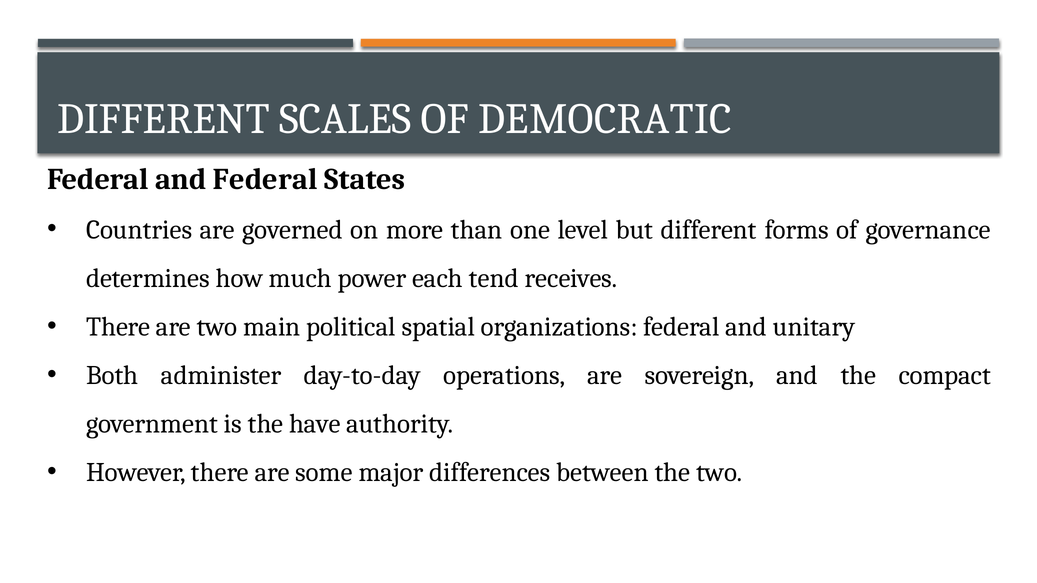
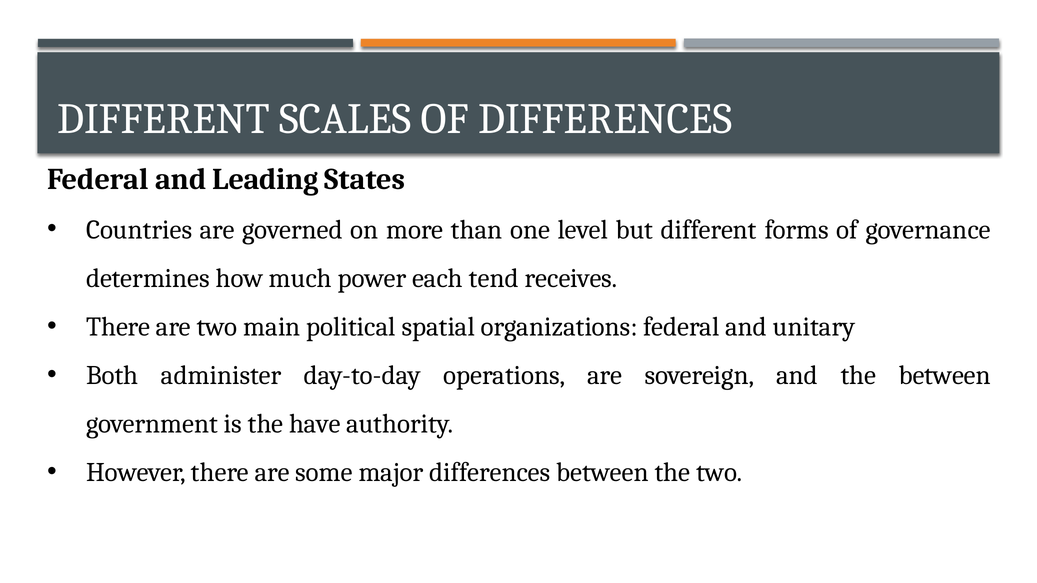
OF DEMOCRATIC: DEMOCRATIC -> DIFFERENCES
and Federal: Federal -> Leading
the compact: compact -> between
